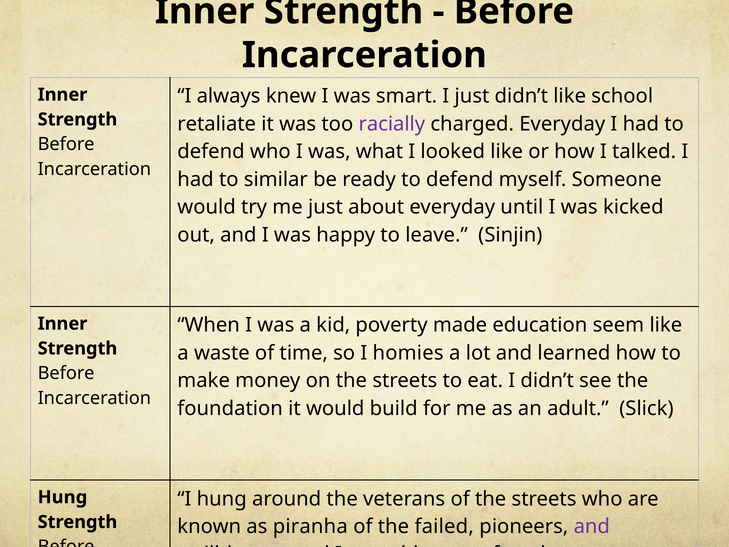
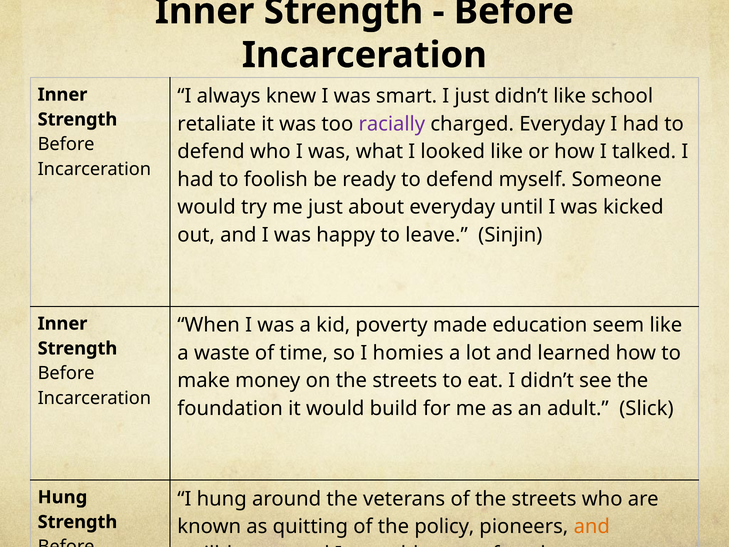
similar: similar -> foolish
piranha: piranha -> quitting
failed: failed -> policy
and at (592, 526) colour: purple -> orange
